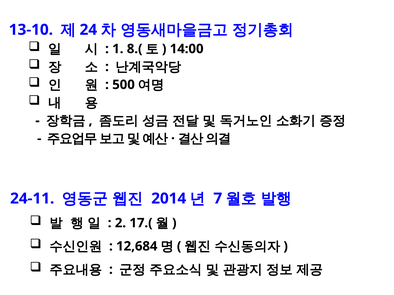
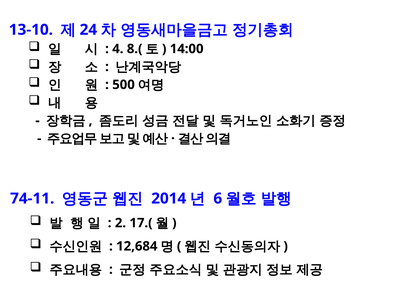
1: 1 -> 4
24-11: 24-11 -> 74-11
7: 7 -> 6
